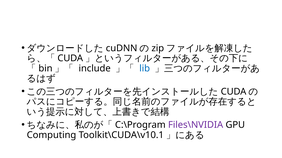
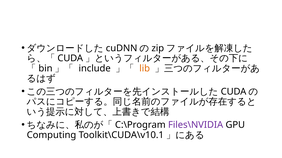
lib colour: blue -> orange
